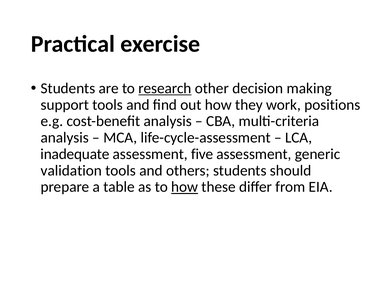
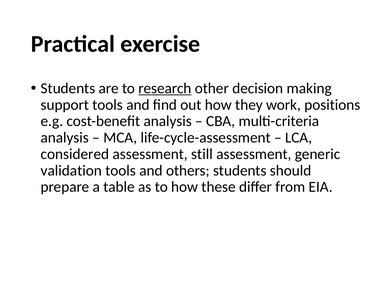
inadequate: inadequate -> considered
five: five -> still
how at (185, 187) underline: present -> none
